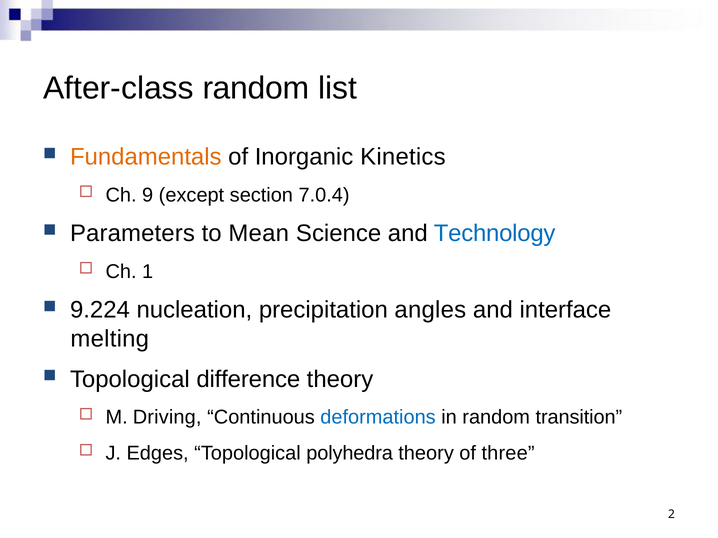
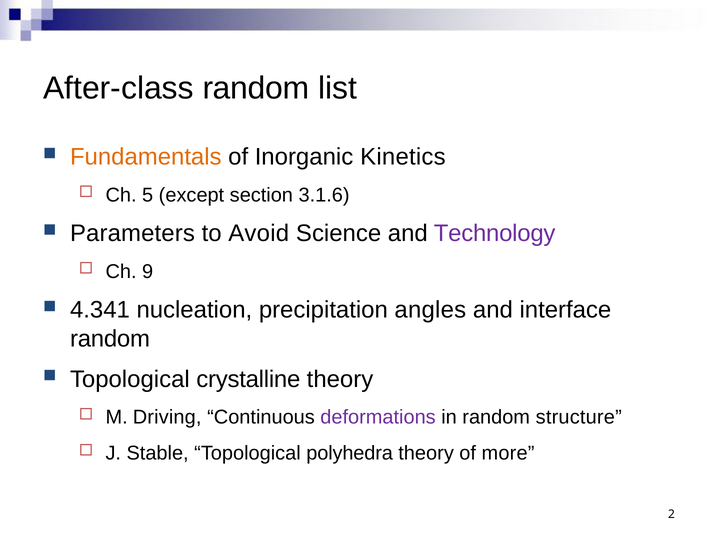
9: 9 -> 5
7.0.4: 7.0.4 -> 3.1.6
Mean: Mean -> Avoid
Technology colour: blue -> purple
1: 1 -> 9
9.224: 9.224 -> 4.341
melting at (110, 339): melting -> random
difference: difference -> crystalline
deformations colour: blue -> purple
transition: transition -> structure
Edges: Edges -> Stable
three: three -> more
